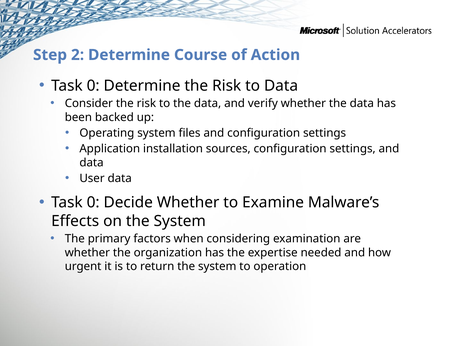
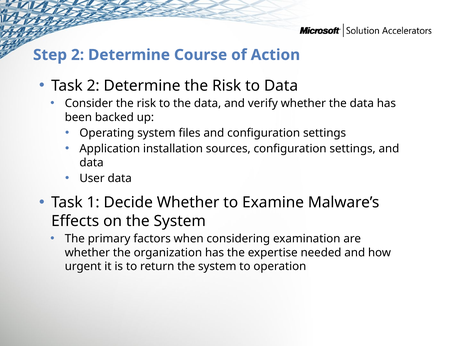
0 at (93, 86): 0 -> 2
0 at (93, 202): 0 -> 1
